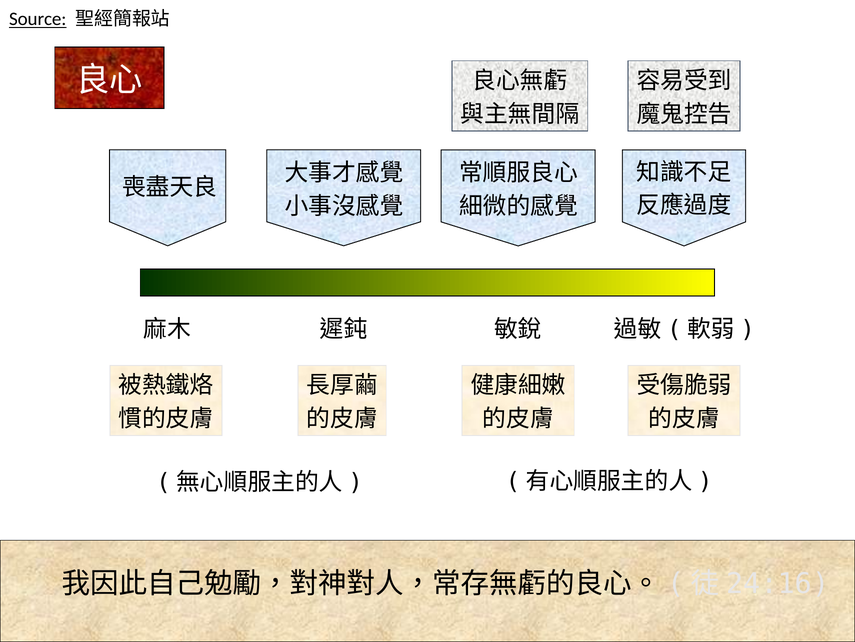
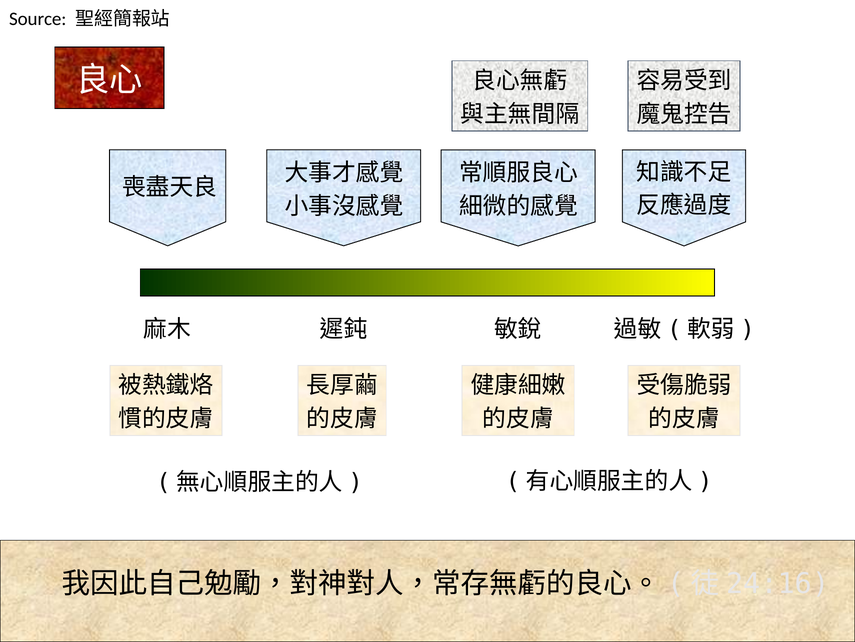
Source underline: present -> none
